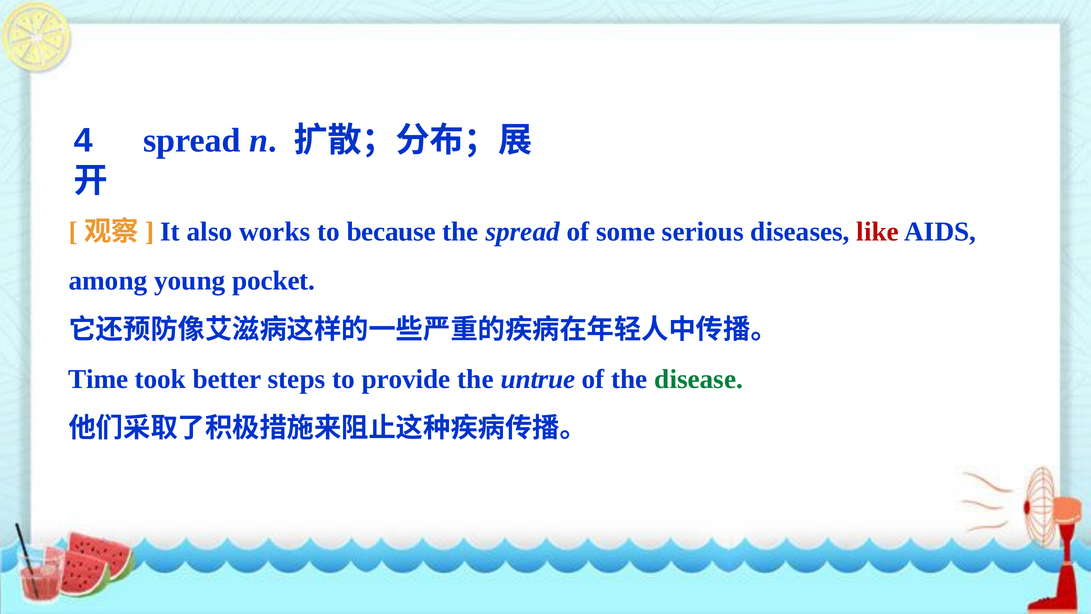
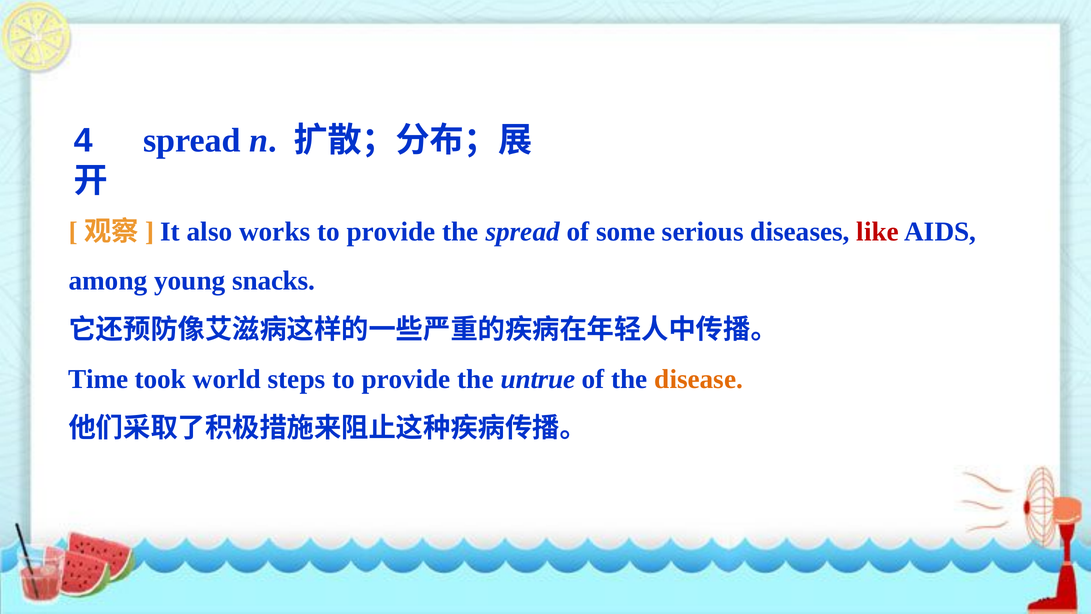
works to because: because -> provide
pocket: pocket -> snacks
better: better -> world
disease colour: green -> orange
